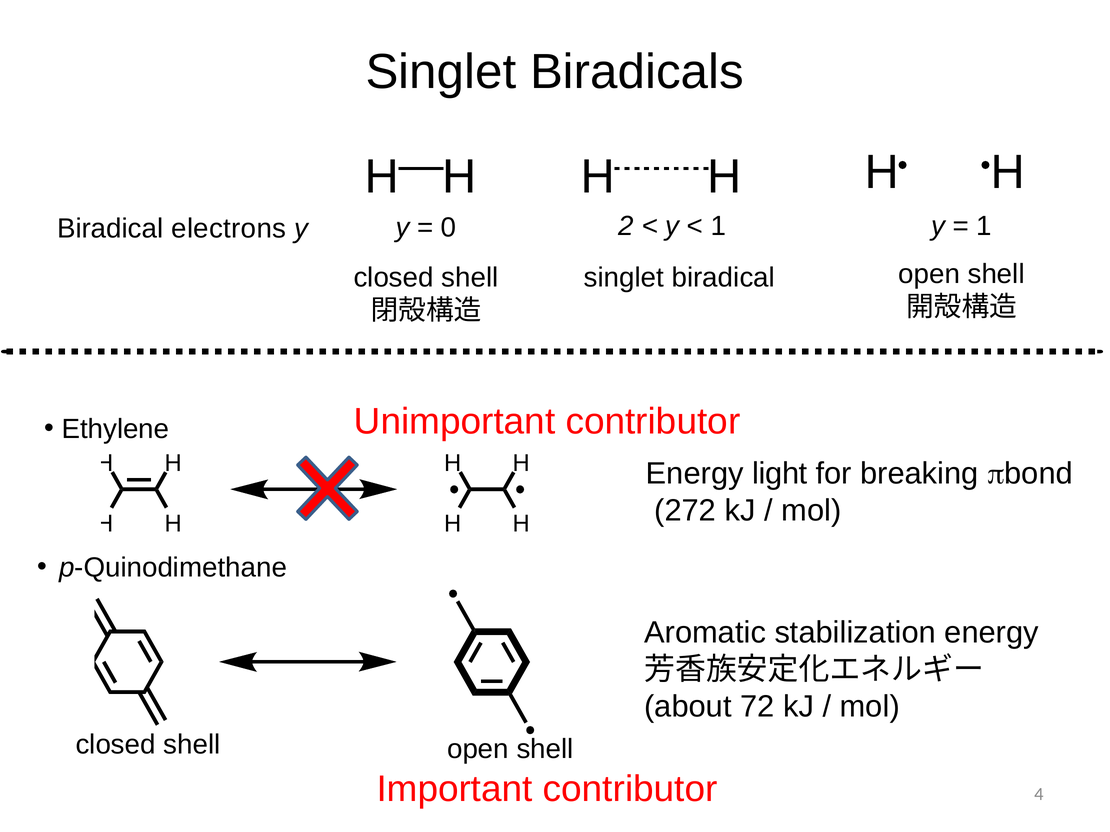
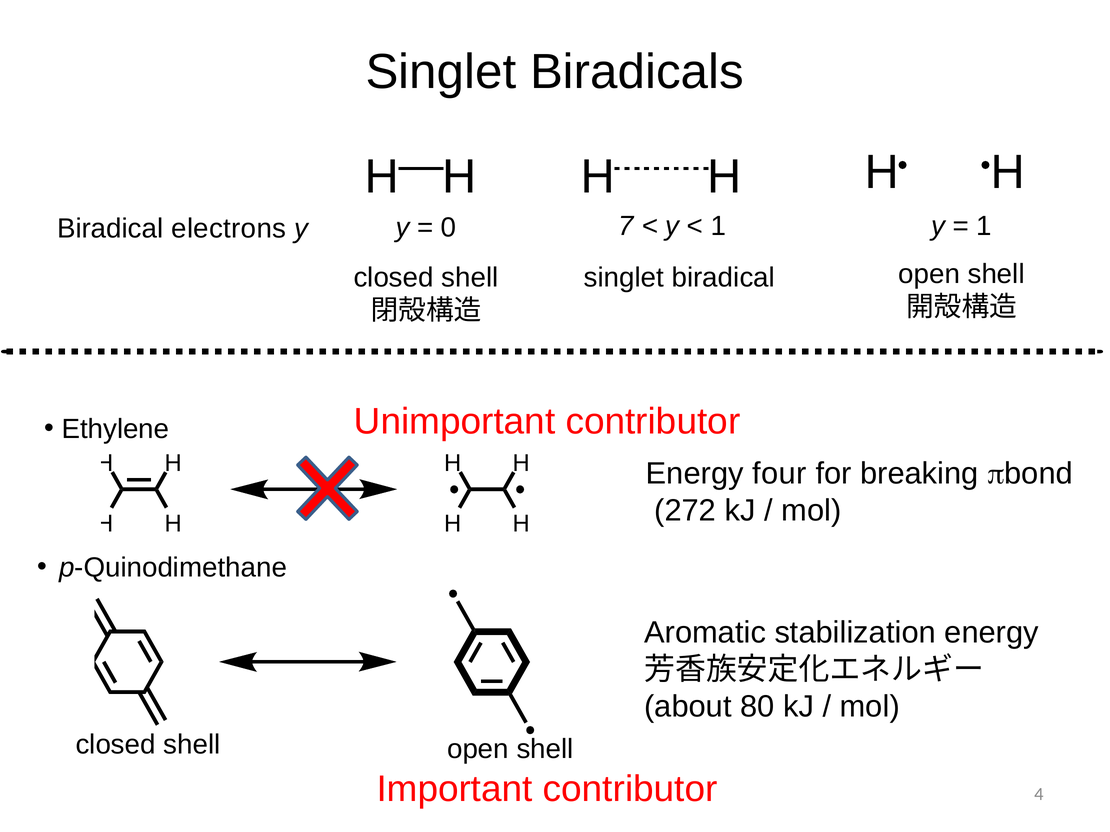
2: 2 -> 7
light: light -> four
72: 72 -> 80
